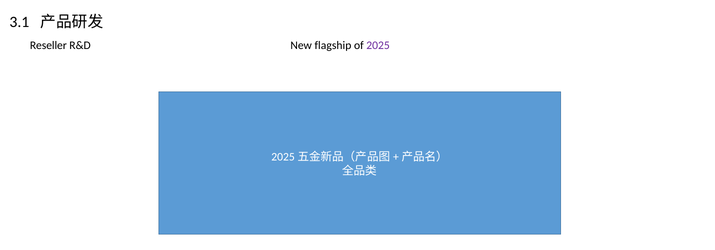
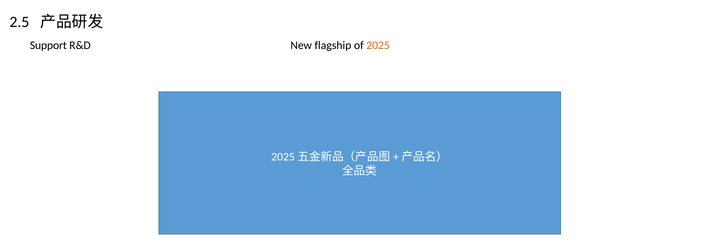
3.1: 3.1 -> 2.5
Reseller: Reseller -> Support
2025 colour: purple -> orange
